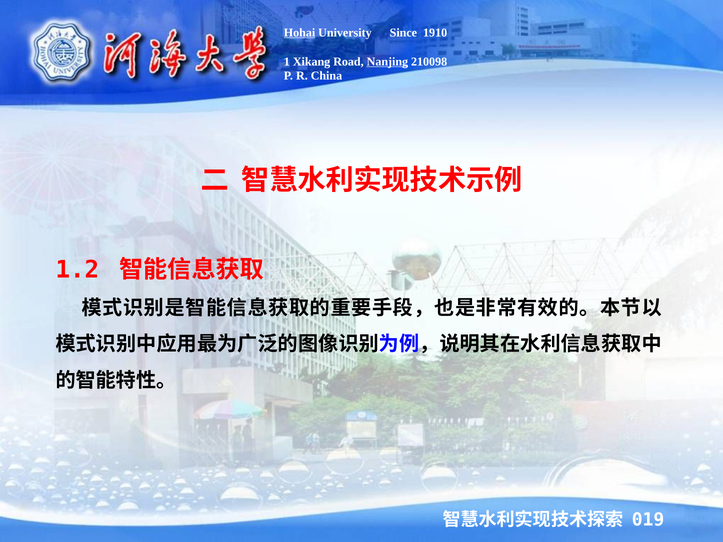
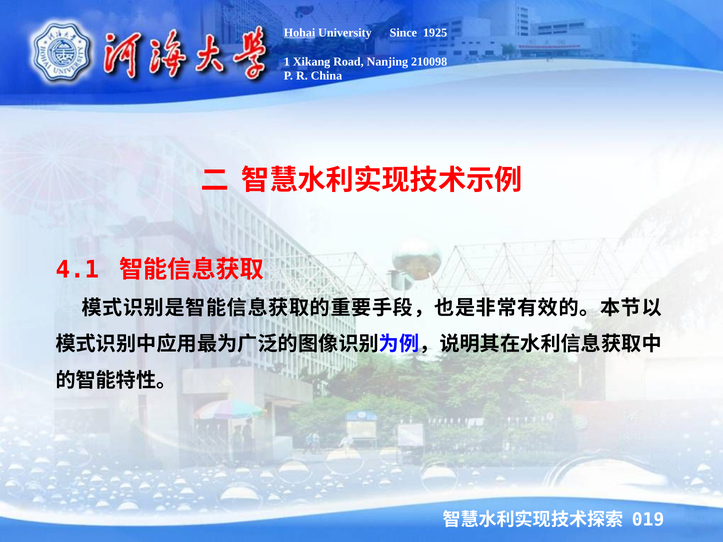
1910: 1910 -> 1925
Nanjing underline: present -> none
1.2: 1.2 -> 4.1
